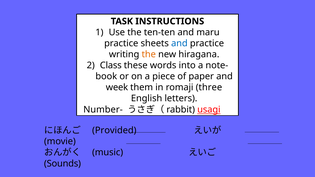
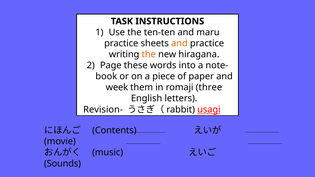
and at (179, 43) colour: blue -> orange
Class: Class -> Page
Number-: Number- -> Revision-
Provided: Provided -> Contents
